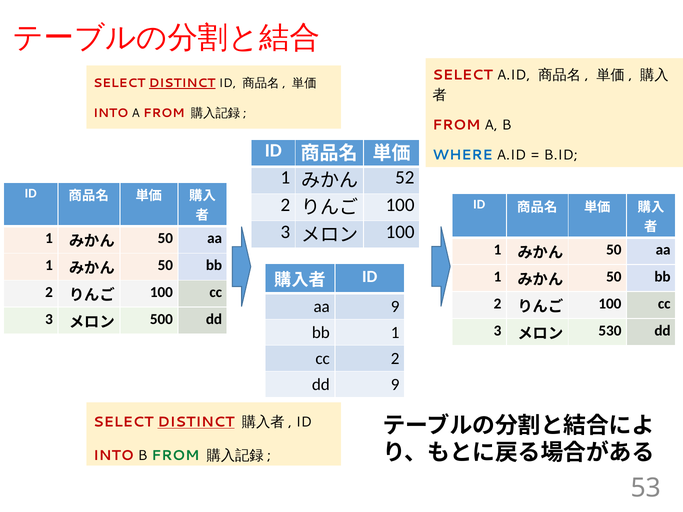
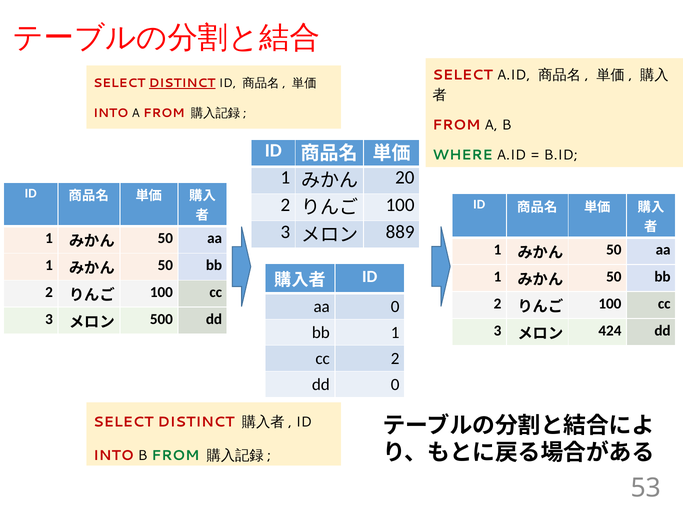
WHERE colour: blue -> green
52: 52 -> 20
100 at (400, 232): 100 -> 889
aa 9: 9 -> 0
530: 530 -> 424
dd 9: 9 -> 0
DISTINCT at (196, 422) underline: present -> none
